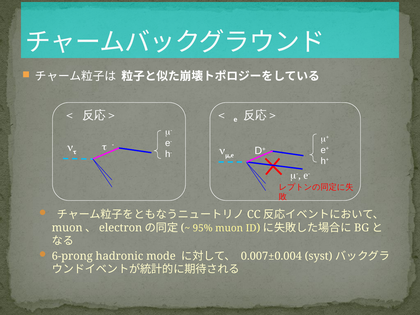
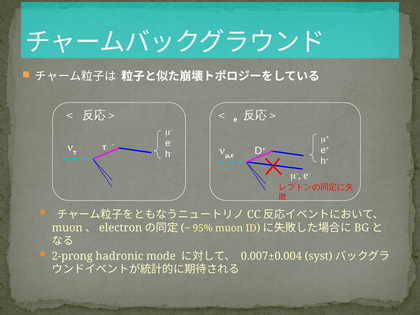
6-prong: 6-prong -> 2-prong
